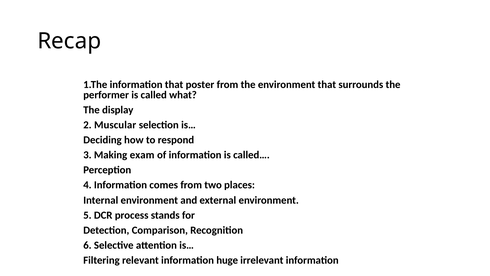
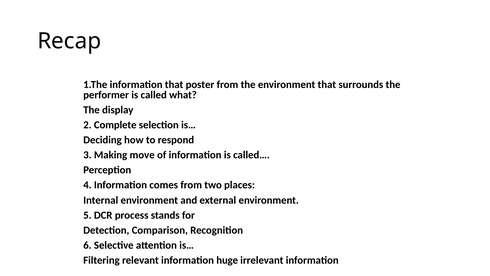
Muscular: Muscular -> Complete
exam: exam -> move
